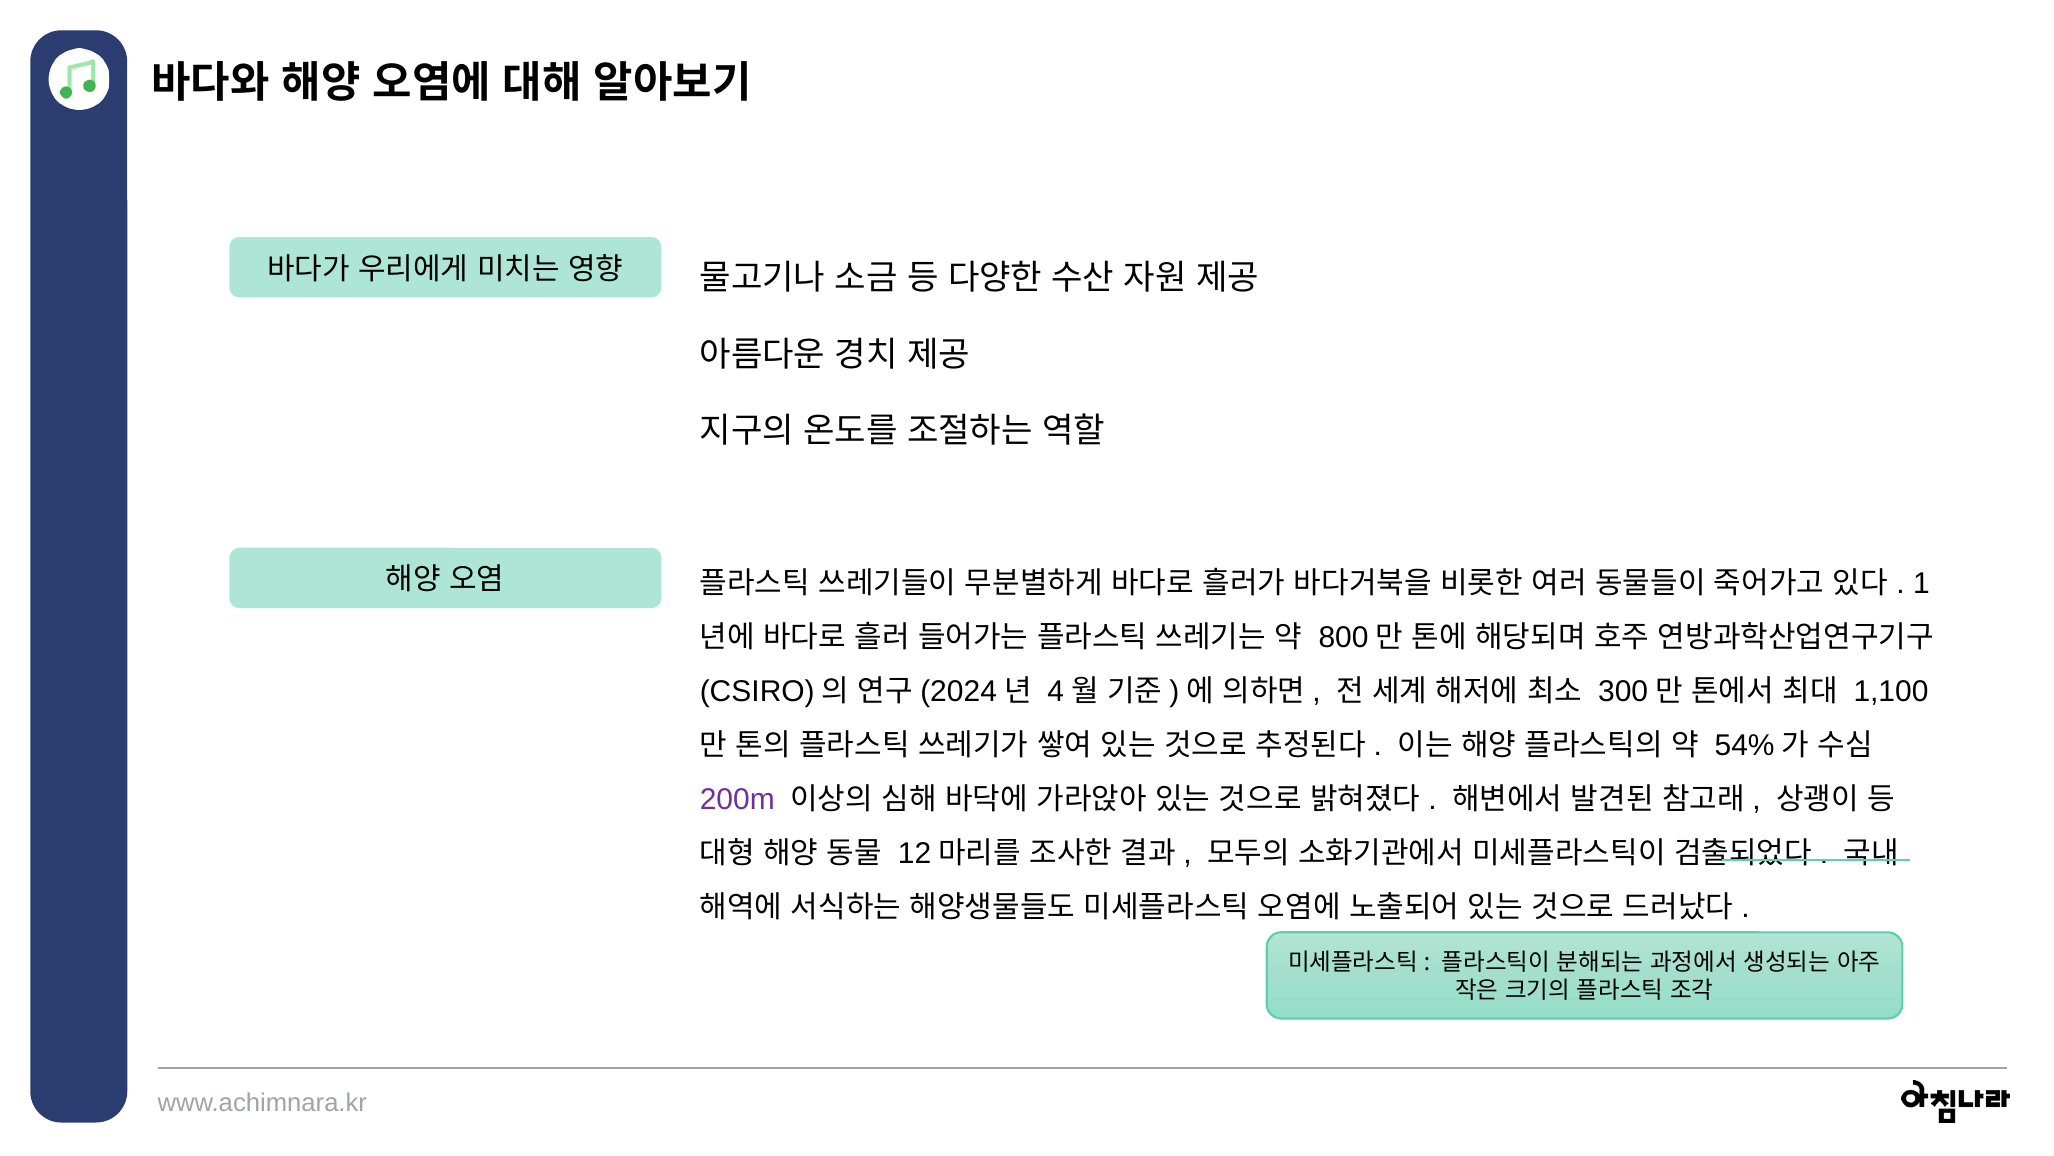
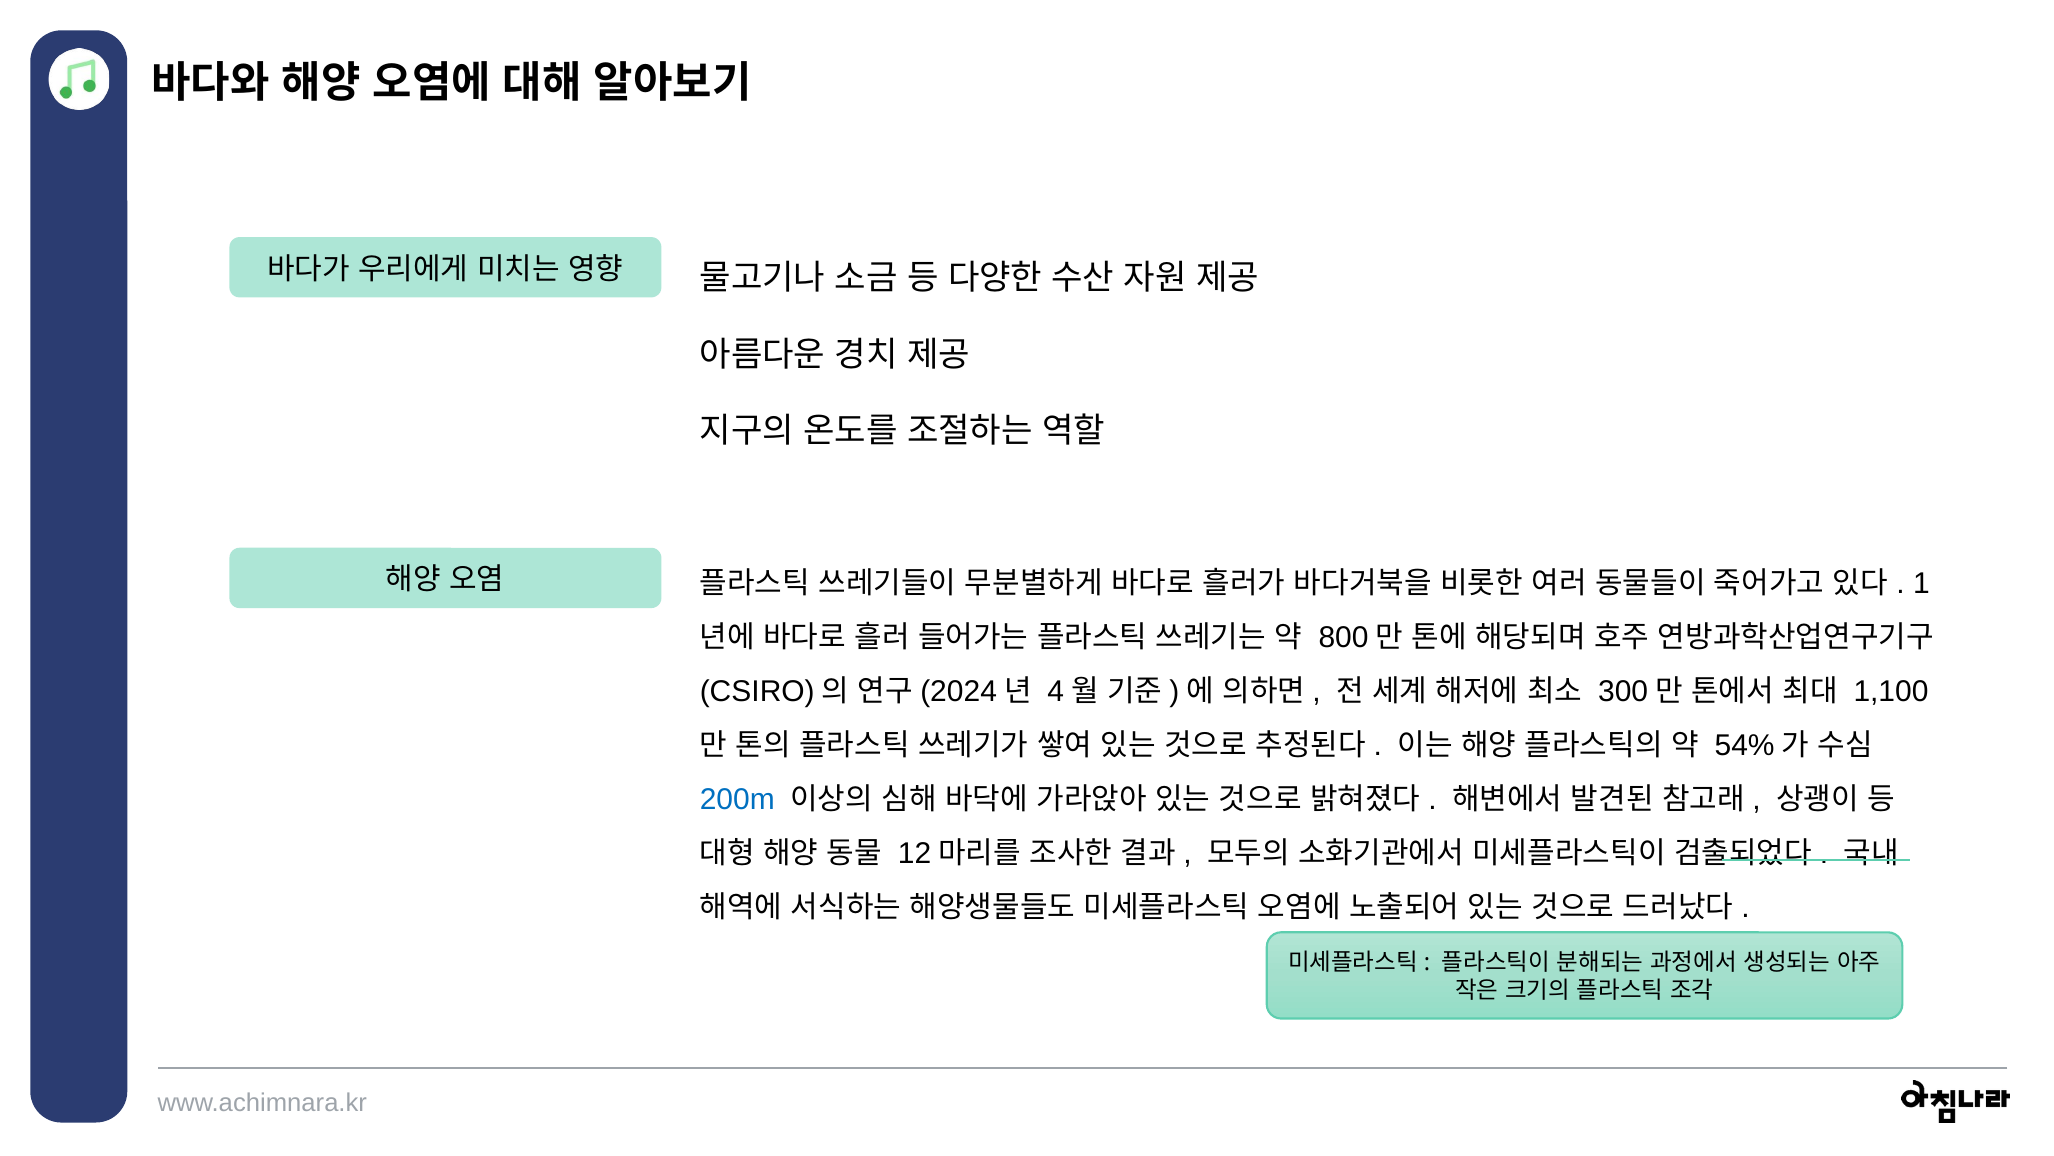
200m colour: purple -> blue
